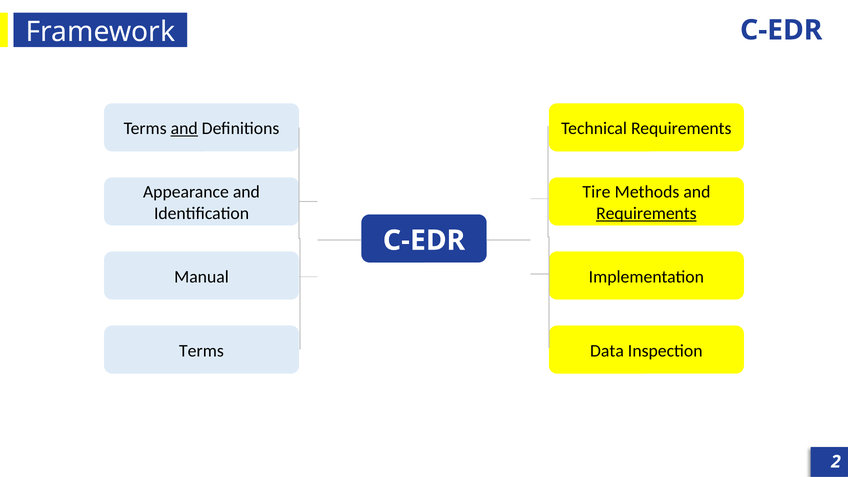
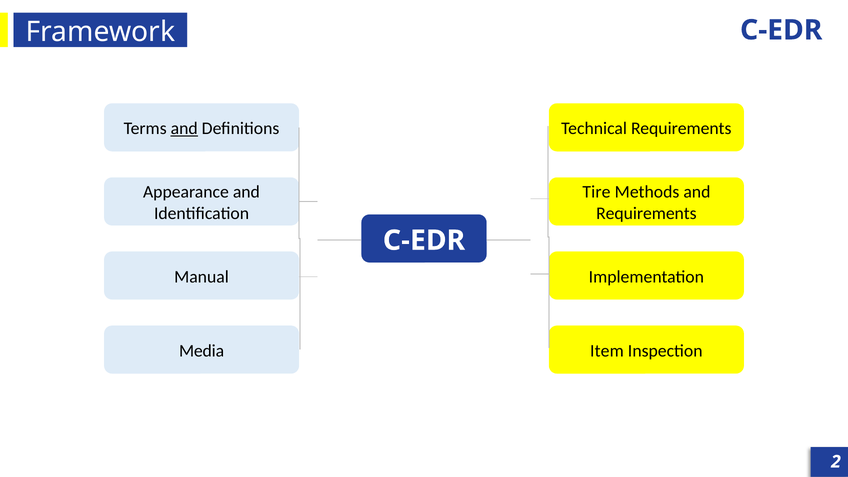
Requirements at (646, 213) underline: present -> none
Terms at (201, 351): Terms -> Media
Data: Data -> Item
